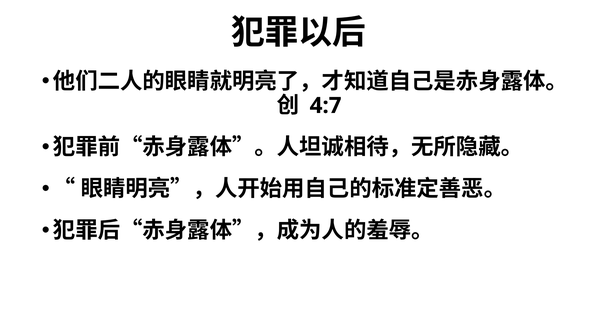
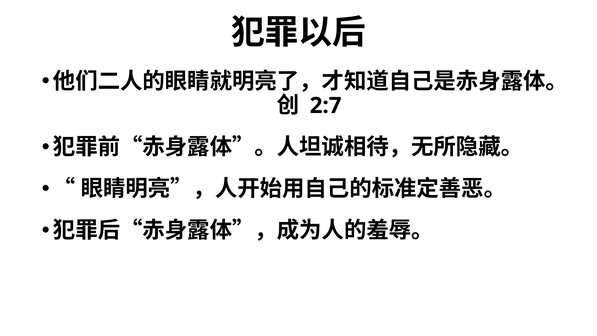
4:7: 4:7 -> 2:7
